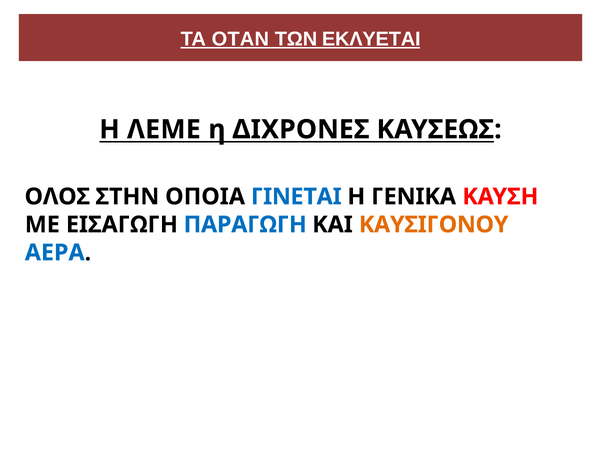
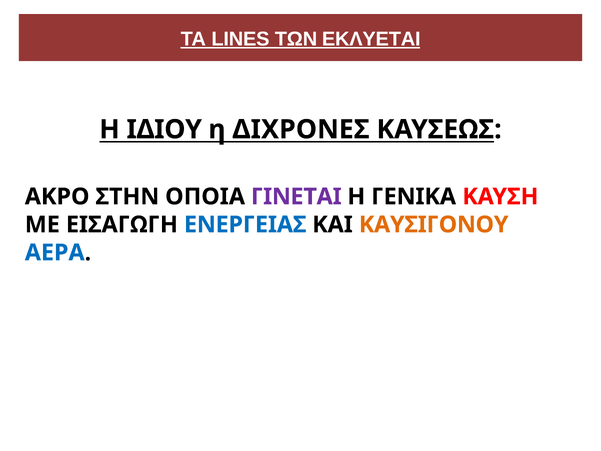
ΟΤΑΝ: ΟΤΑΝ -> LINES
ΛΕΜΕ: ΛΕΜΕ -> ΙΔΙΟΥ
ΟΛΟΣ: ΟΛΟΣ -> ΑΚΡΟ
ΓΙΝΕΤΑΙ colour: blue -> purple
ΠΑΡΑΓΩΓΗ: ΠΑΡΑΓΩΓΗ -> ΕΝΕΡΓΕΙΑΣ
